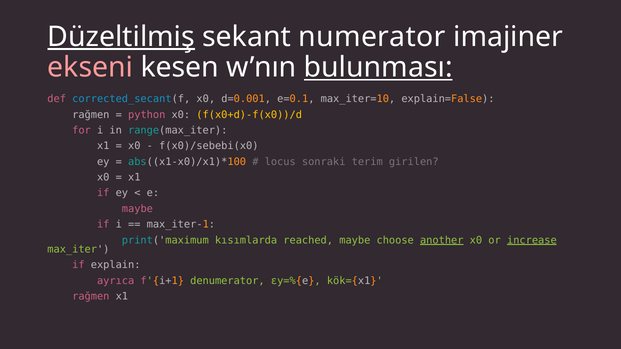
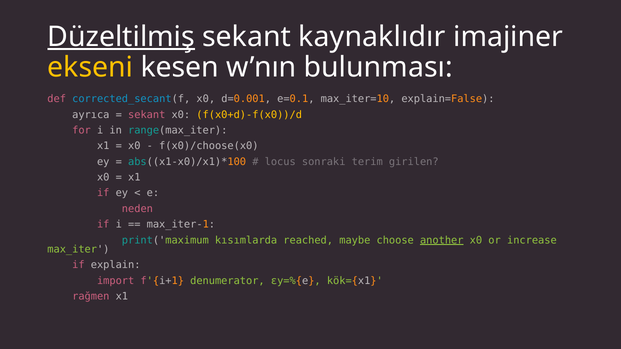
numerator: numerator -> kaynaklıdır
ekseni colour: pink -> yellow
bulunması underline: present -> none
rağmen at (91, 115): rağmen -> ayrıca
python at (147, 115): python -> sekant
f(x0)/sebebi(x0: f(x0)/sebebi(x0 -> f(x0)/choose(x0
maybe at (137, 209): maybe -> neden
increase underline: present -> none
ayrıca: ayrıca -> import
